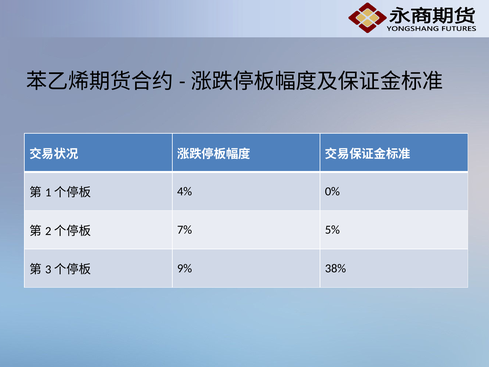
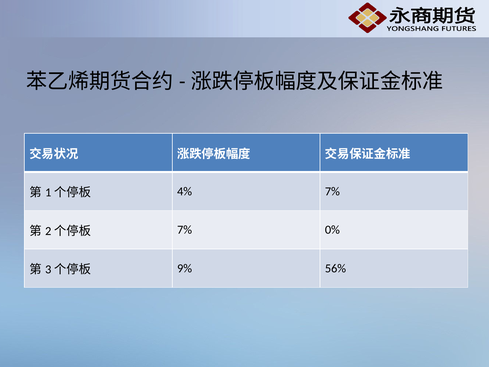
4% 0%: 0% -> 7%
5%: 5% -> 0%
38%: 38% -> 56%
